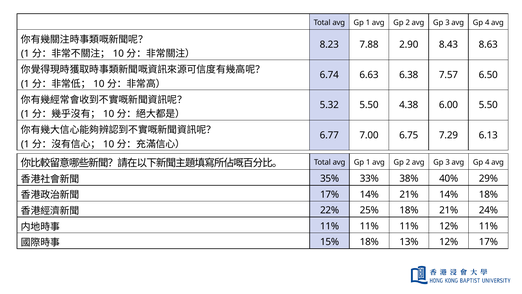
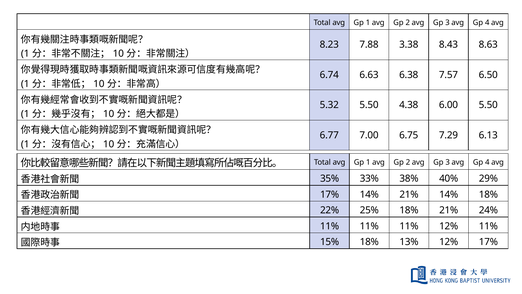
2.90: 2.90 -> 3.38
